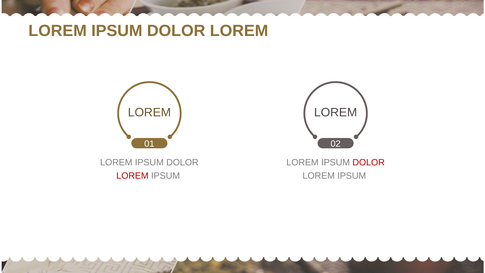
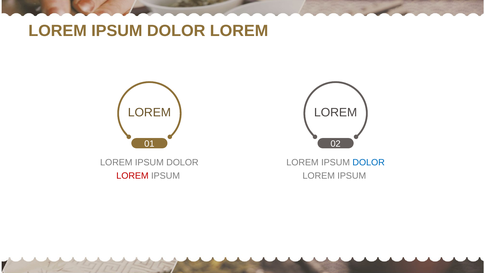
DOLOR at (369, 162) colour: red -> blue
